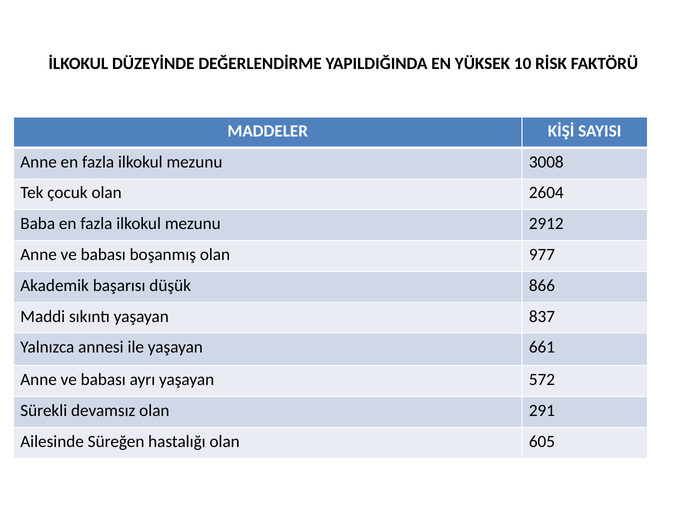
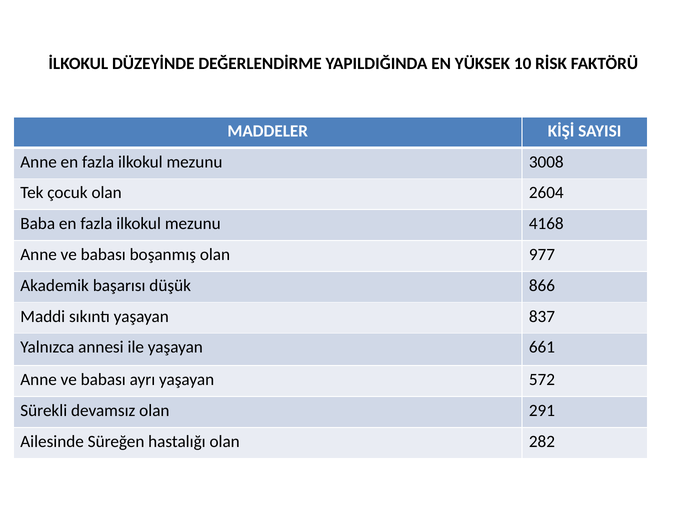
2912: 2912 -> 4168
605: 605 -> 282
